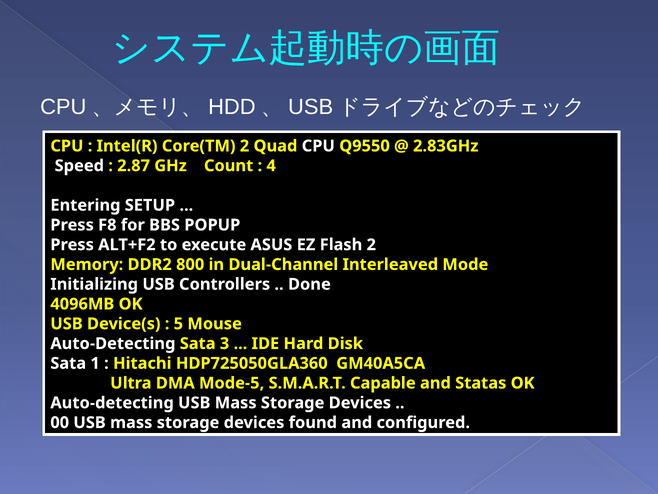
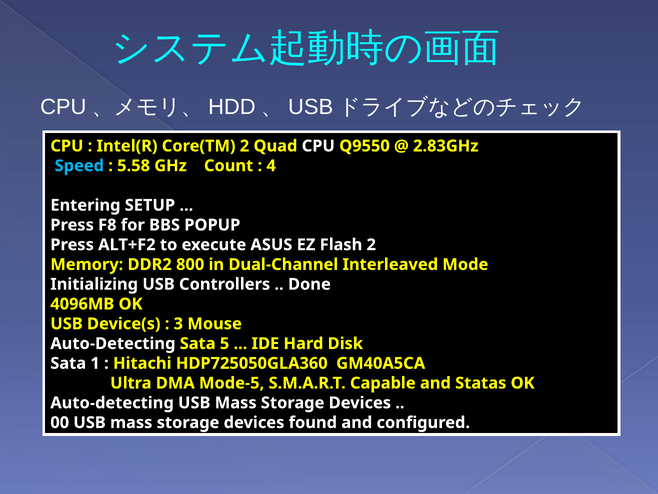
Speed colour: white -> light blue
2.87: 2.87 -> 5.58
5: 5 -> 3
3: 3 -> 5
